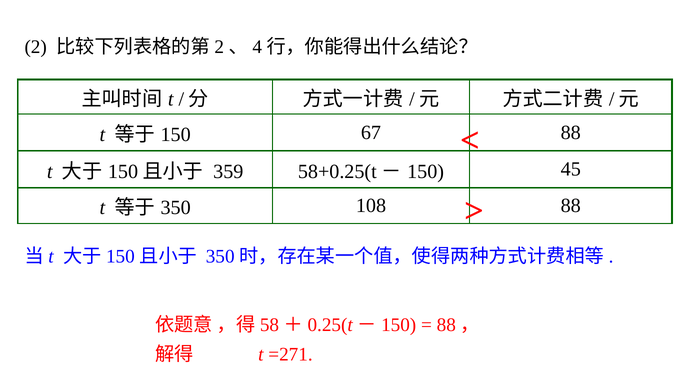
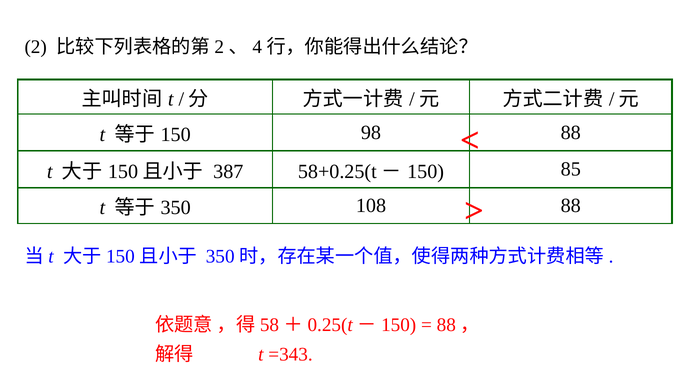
67: 67 -> 98
359: 359 -> 387
45: 45 -> 85
=271: =271 -> =343
